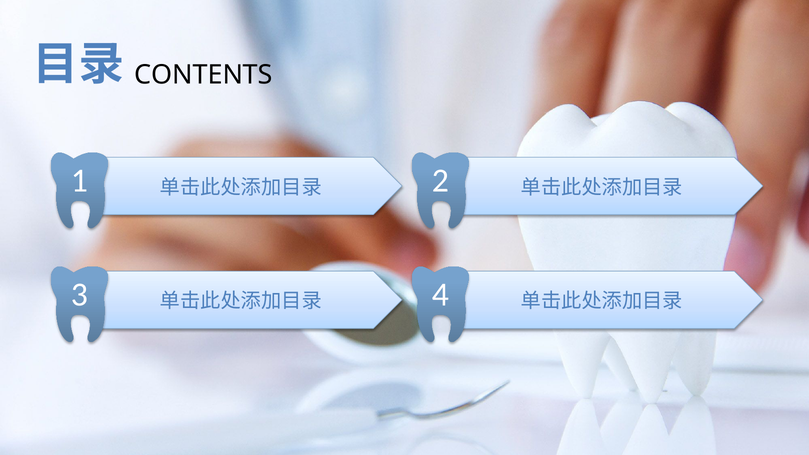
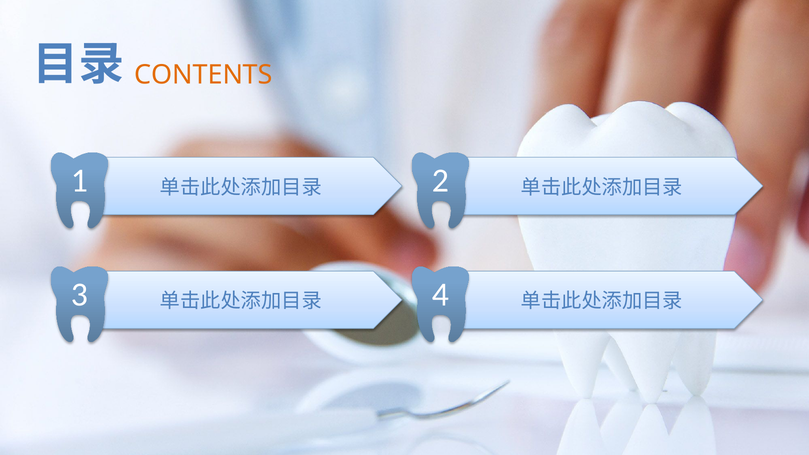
CONTENTS colour: black -> orange
